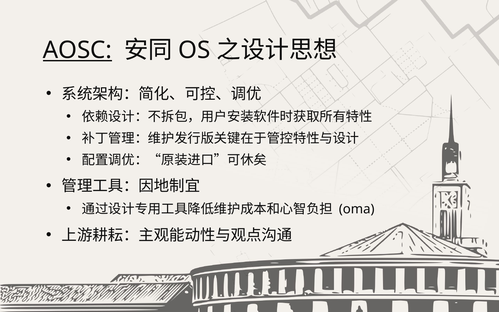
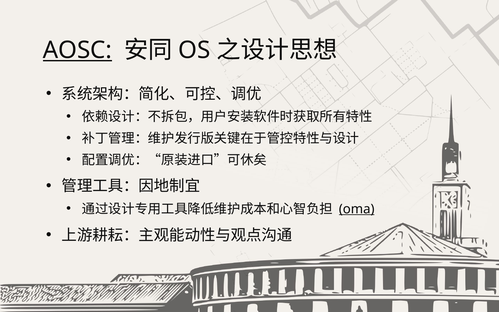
oma underline: none -> present
